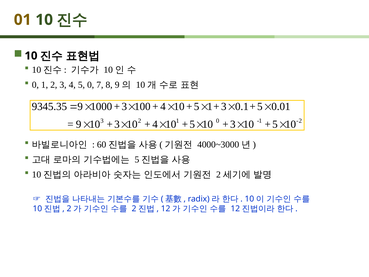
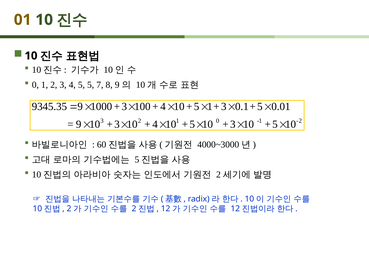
5 0: 0 -> 5
